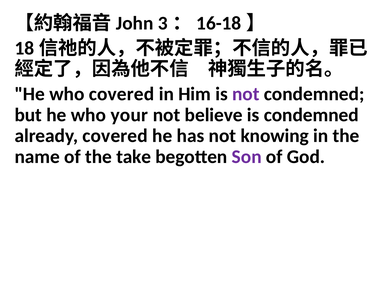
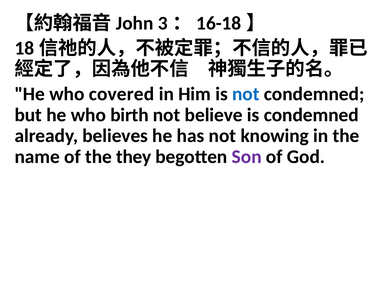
not at (246, 94) colour: purple -> blue
your: your -> birth
already covered: covered -> believes
take: take -> they
